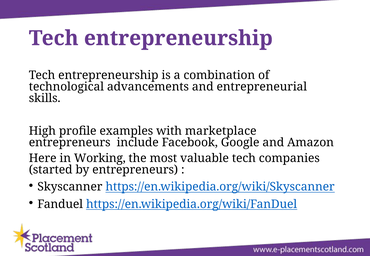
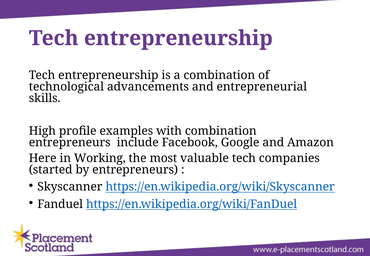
with marketplace: marketplace -> combination
